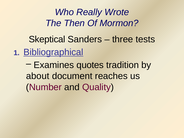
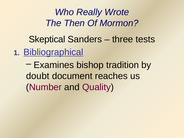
quotes: quotes -> bishop
about: about -> doubt
